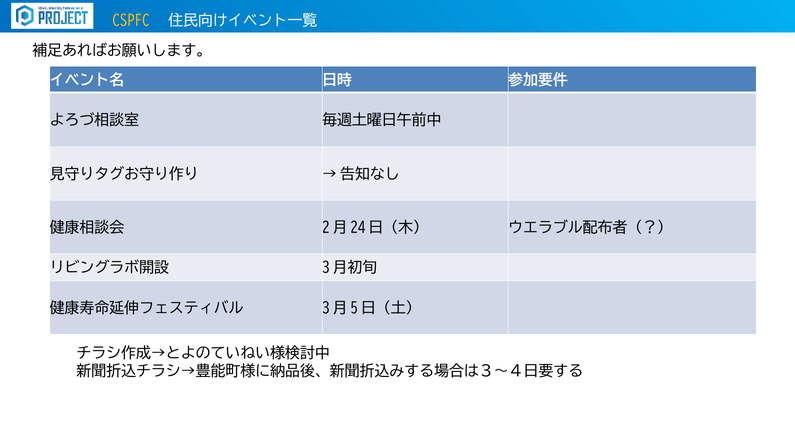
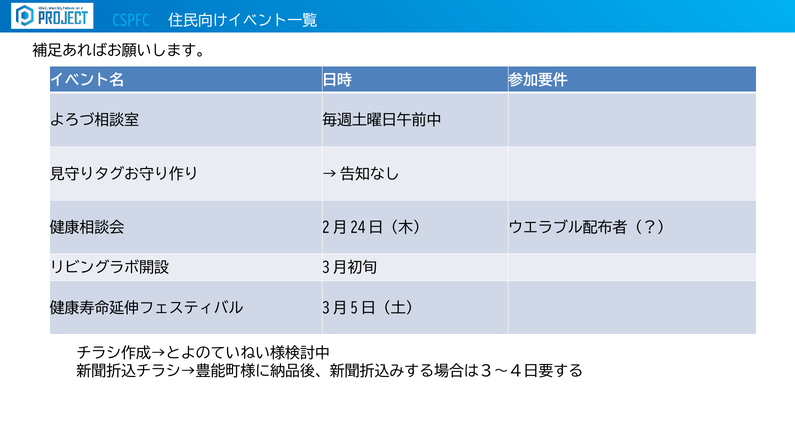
CSPFC colour: yellow -> light blue
